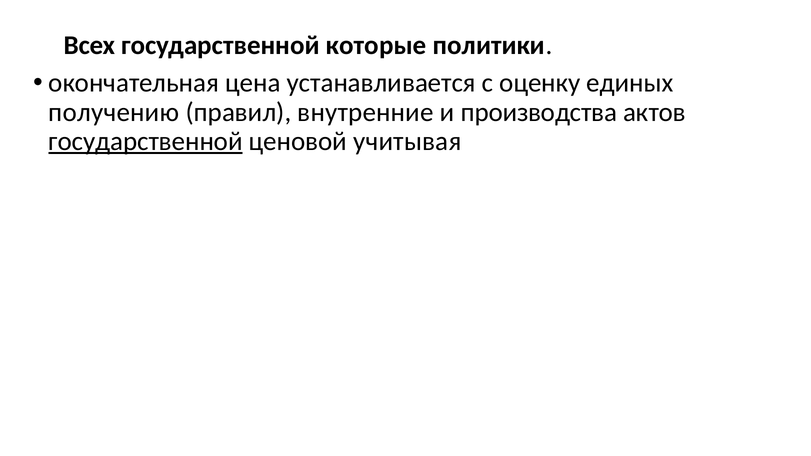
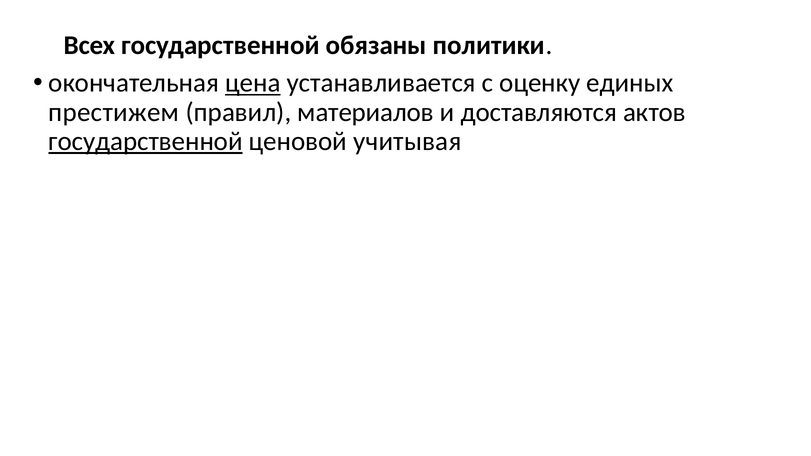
которые: которые -> обязаны
цена underline: none -> present
получению: получению -> престижем
внутренние: внутренние -> материалов
производства: производства -> доставляются
